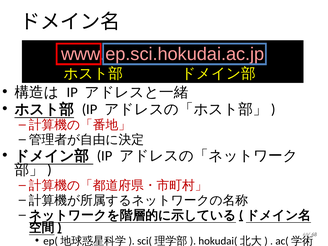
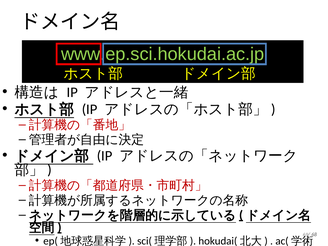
www.ep.sci.hokudai.ac.jp colour: pink -> light green
